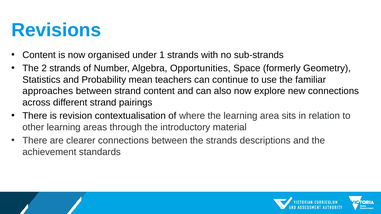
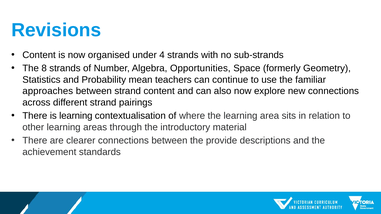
1: 1 -> 4
2: 2 -> 8
is revision: revision -> learning
the strands: strands -> provide
